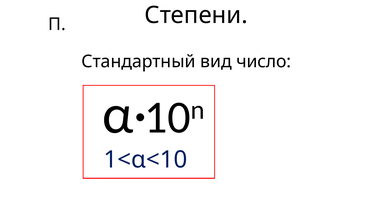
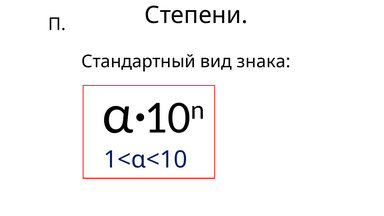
число: число -> знака
